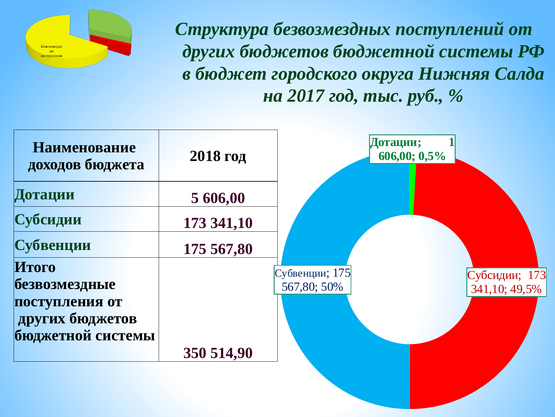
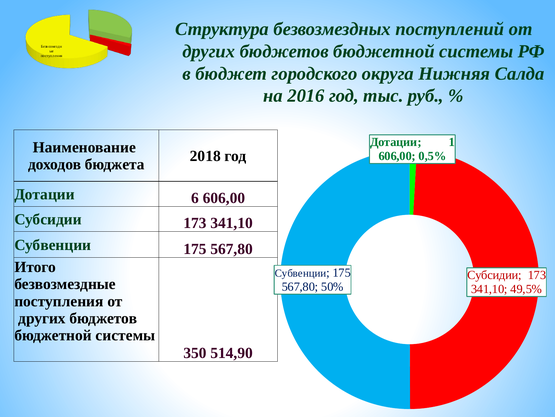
2017: 2017 -> 2016
5: 5 -> 6
